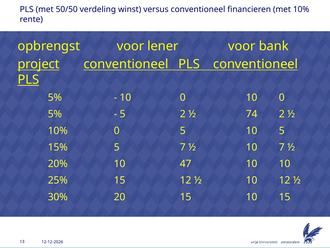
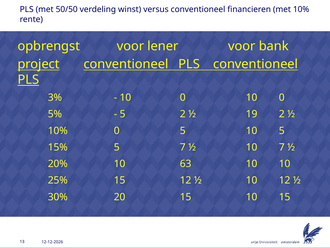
5% at (55, 97): 5% -> 3%
74: 74 -> 19
47: 47 -> 63
